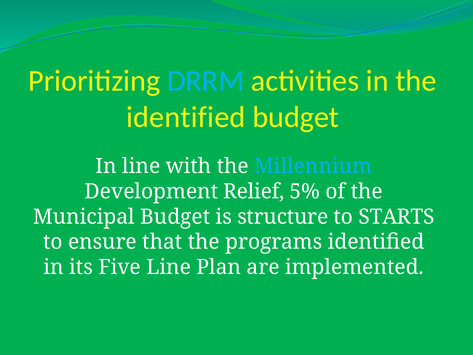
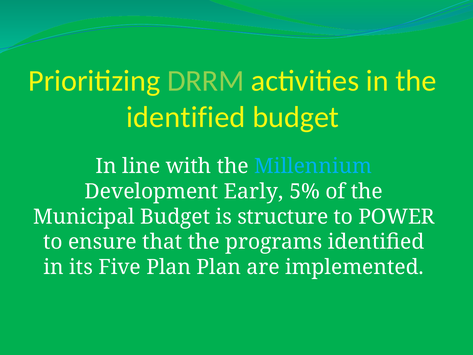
DRRM colour: light blue -> light green
Relief: Relief -> Early
STARTS: STARTS -> POWER
Five Line: Line -> Plan
